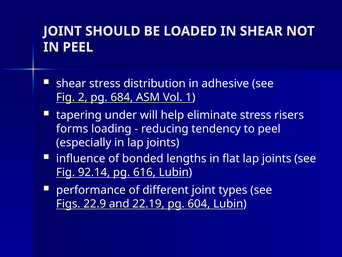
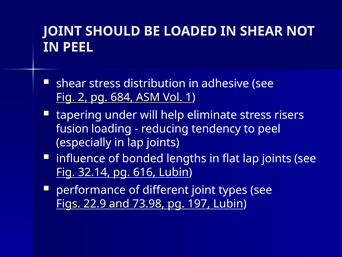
forms: forms -> fusion
92.14: 92.14 -> 32.14
22.19: 22.19 -> 73.98
604: 604 -> 197
